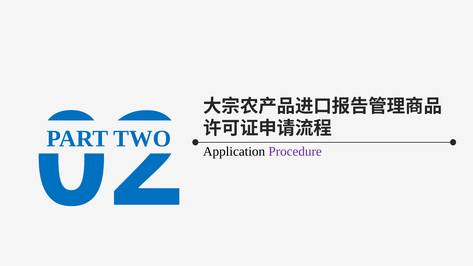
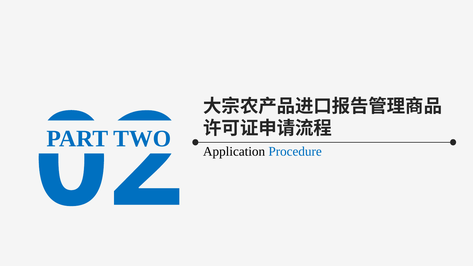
Procedure colour: purple -> blue
